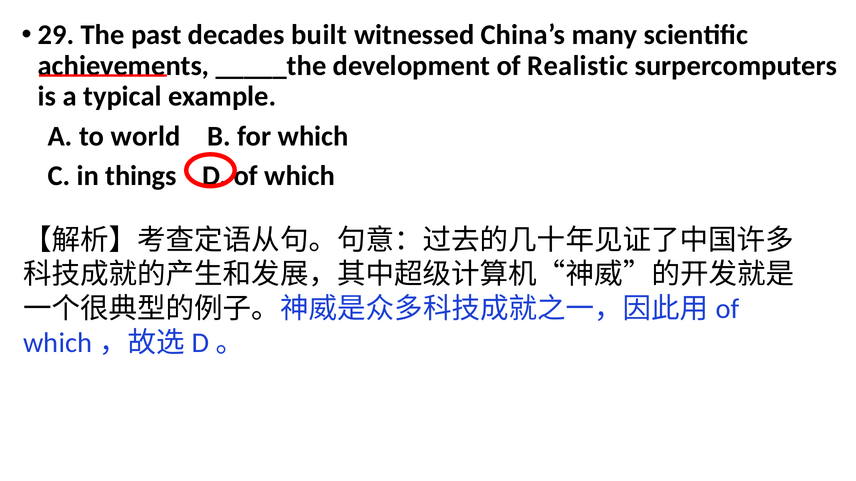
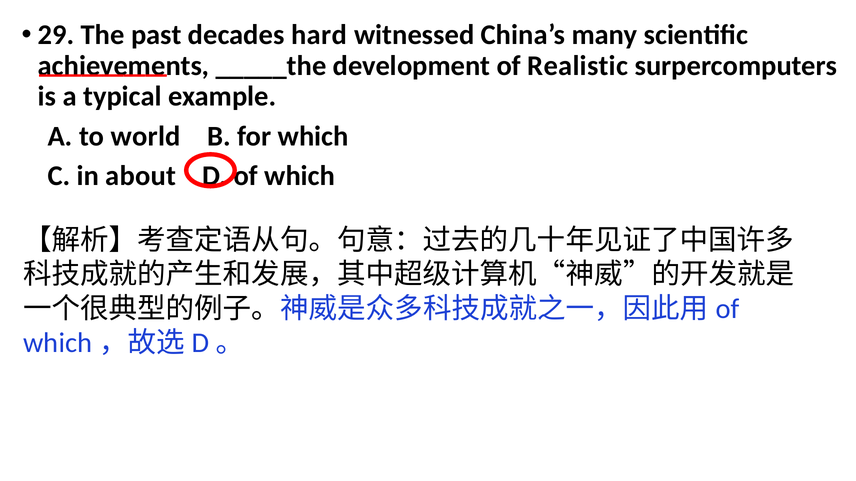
built: built -> hard
things: things -> about
